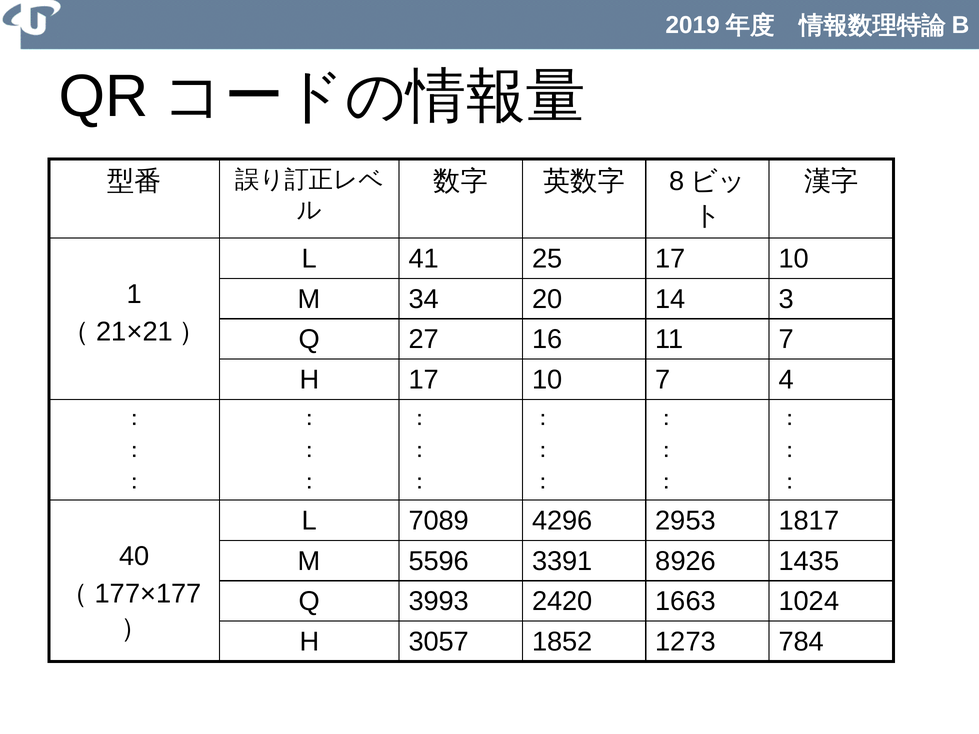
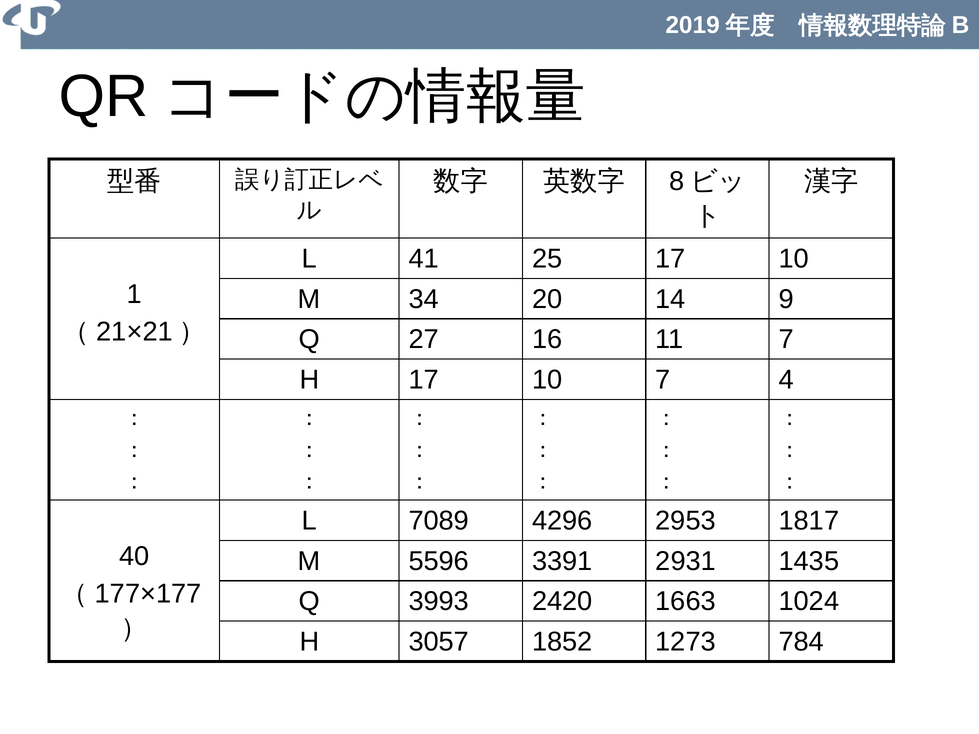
3: 3 -> 9
8926: 8926 -> 2931
